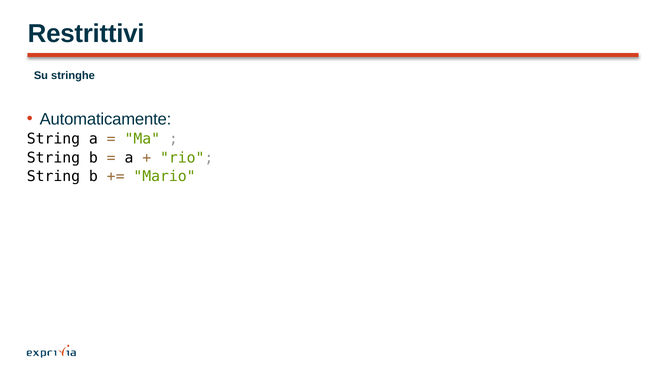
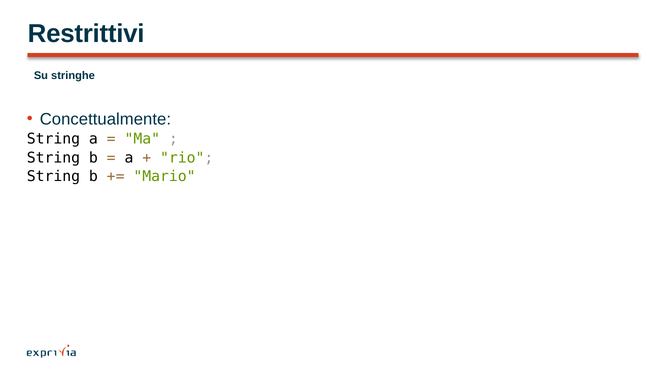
Automaticamente: Automaticamente -> Concettualmente
